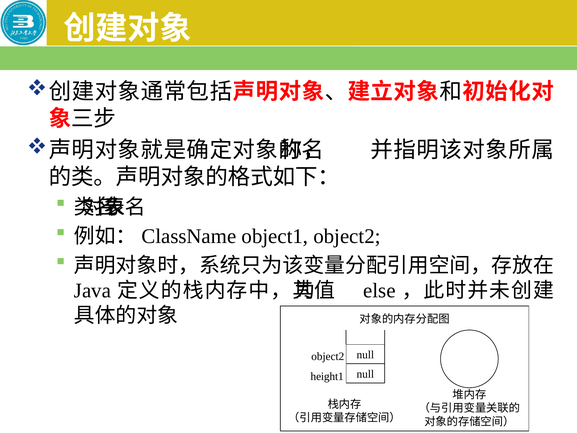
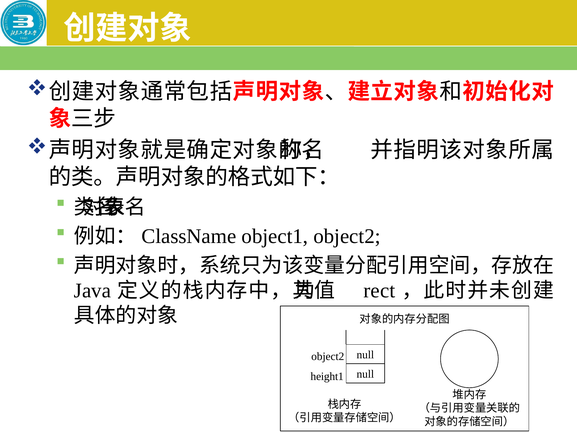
else: else -> rect
